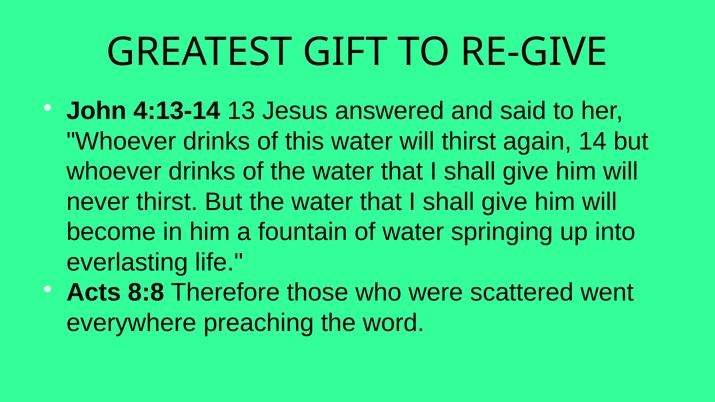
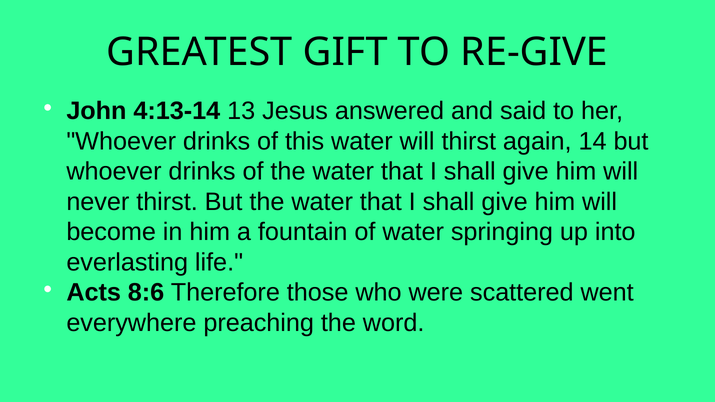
8:8: 8:8 -> 8:6
